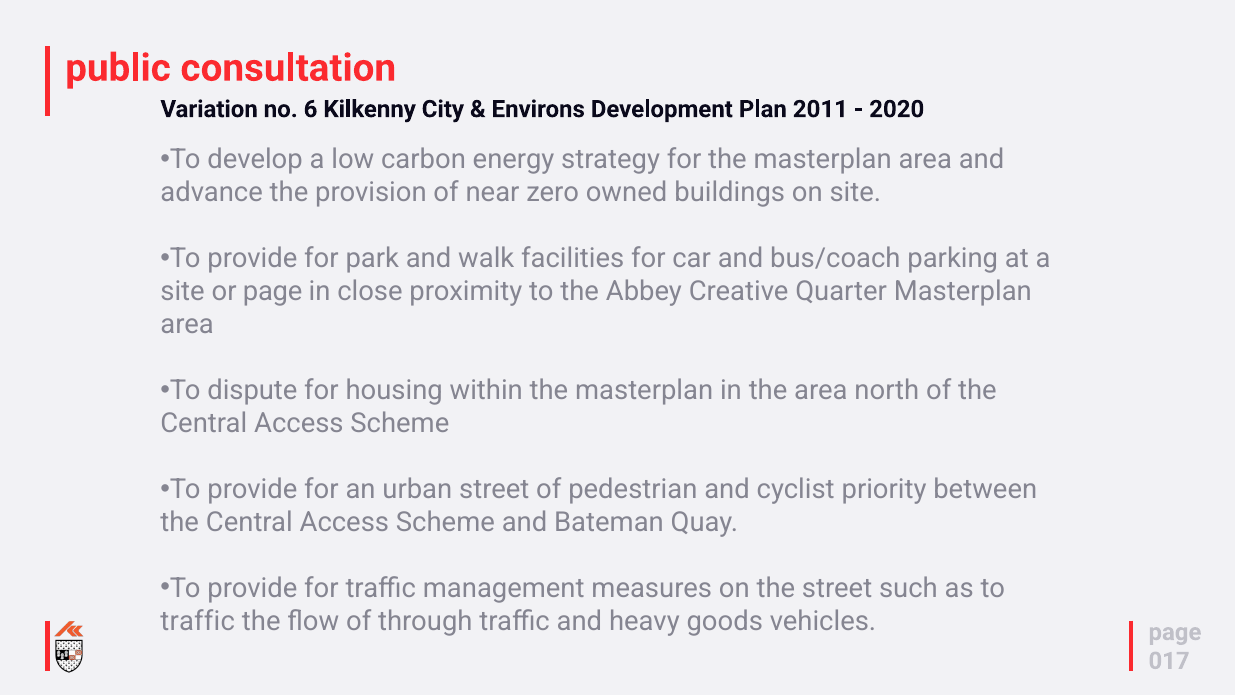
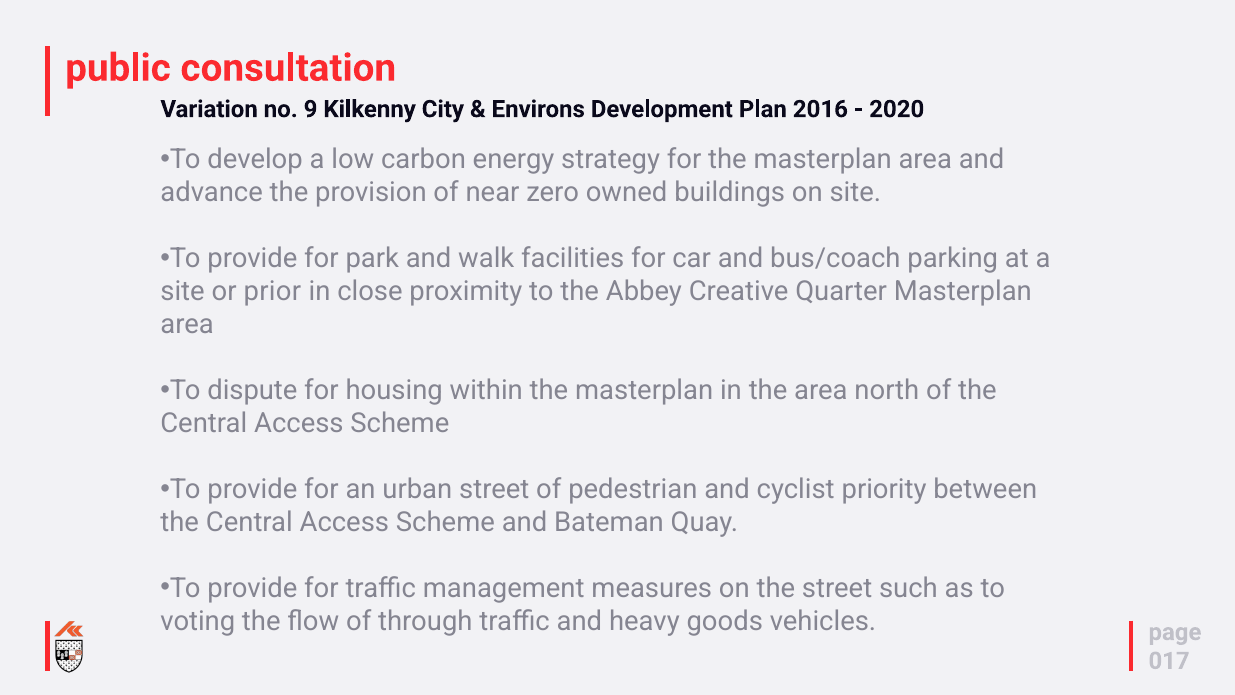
6: 6 -> 9
2011: 2011 -> 2016
or page: page -> prior
traffic at (198, 621): traffic -> voting
